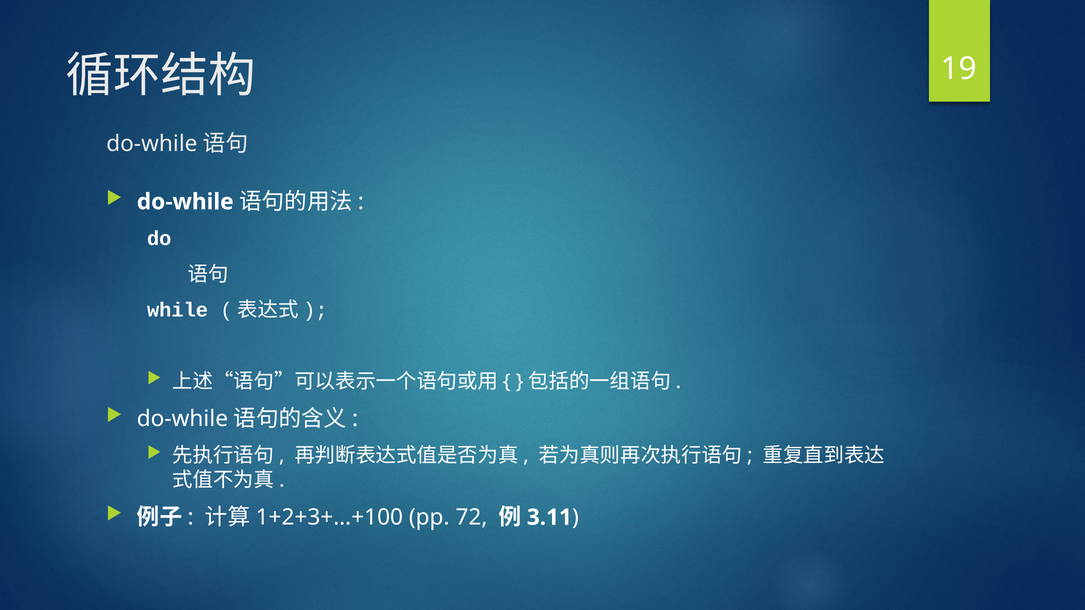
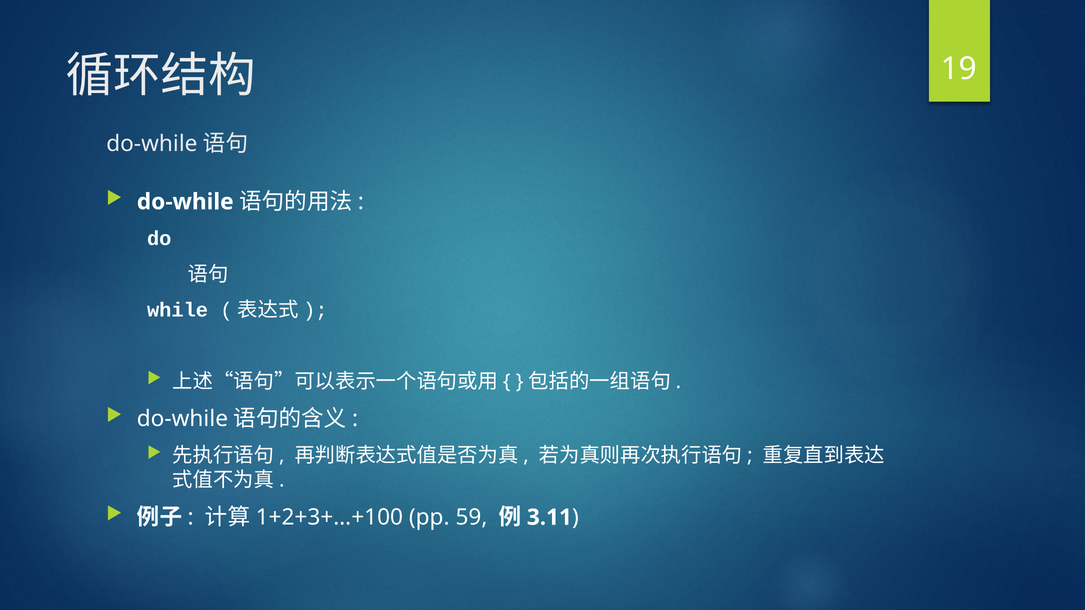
72: 72 -> 59
